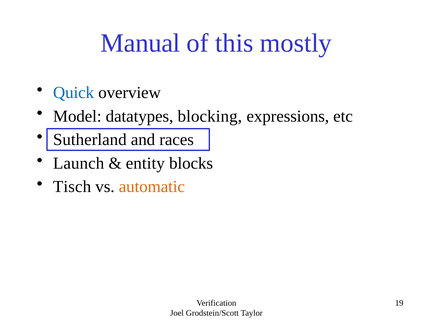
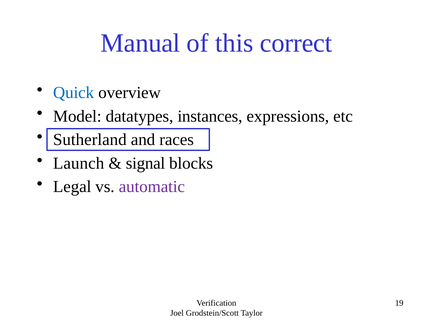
mostly: mostly -> correct
blocking: blocking -> instances
entity: entity -> signal
Tisch: Tisch -> Legal
automatic colour: orange -> purple
